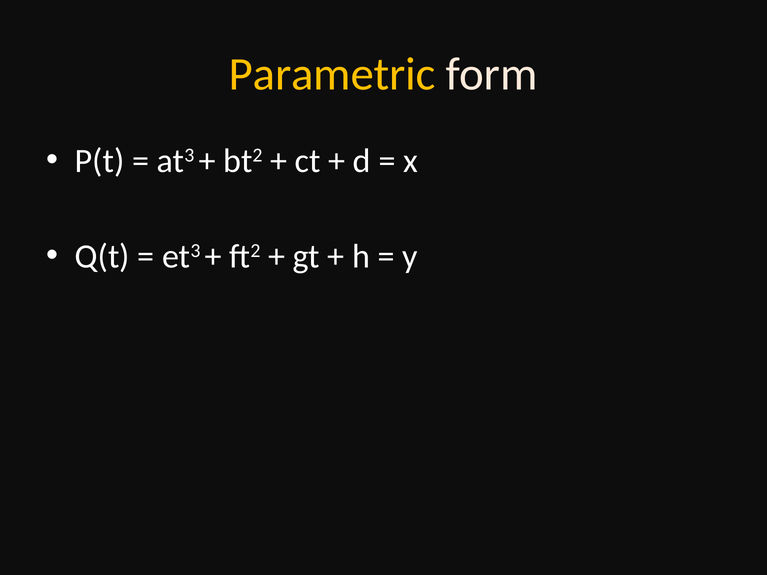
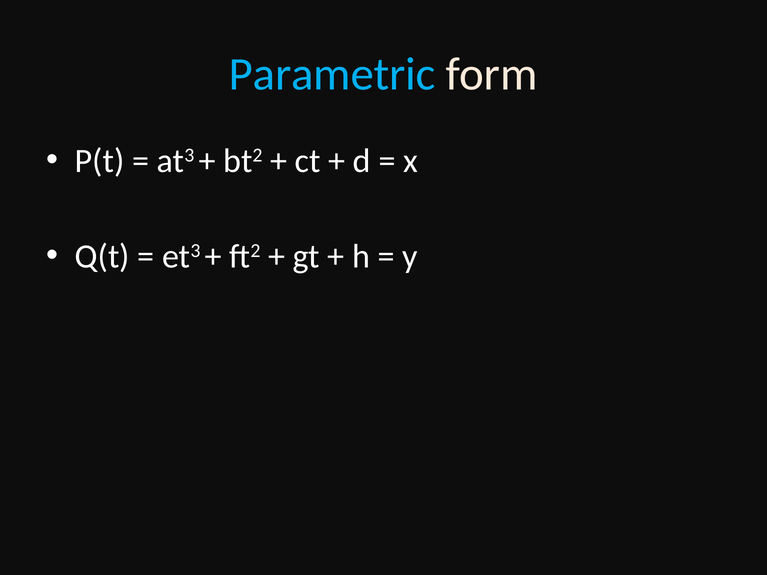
Parametric colour: yellow -> light blue
